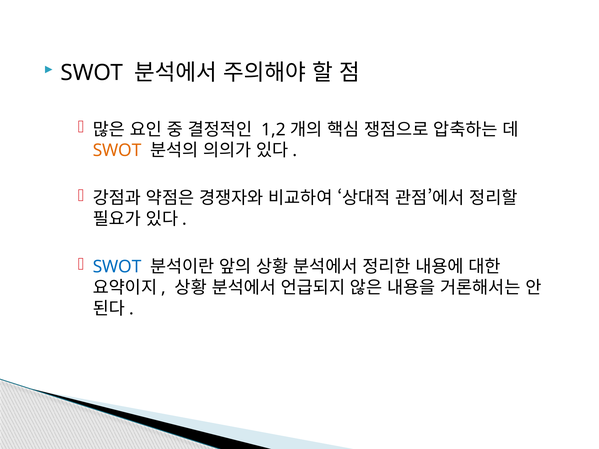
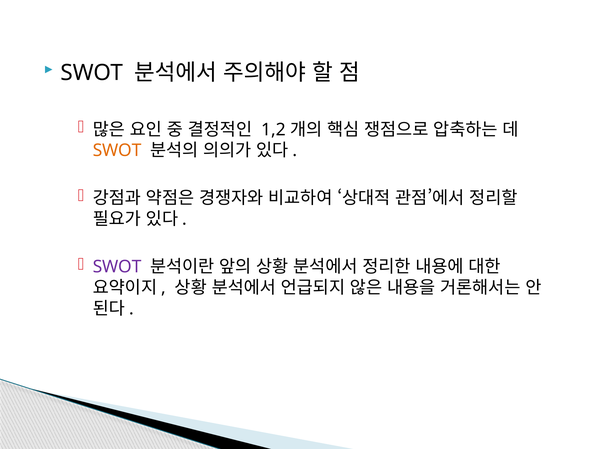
SWOT at (117, 267) colour: blue -> purple
